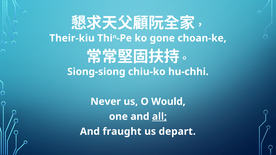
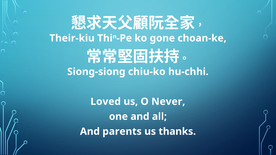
Never: Never -> Loved
Would: Would -> Never
all underline: present -> none
fraught: fraught -> parents
depart: depart -> thanks
